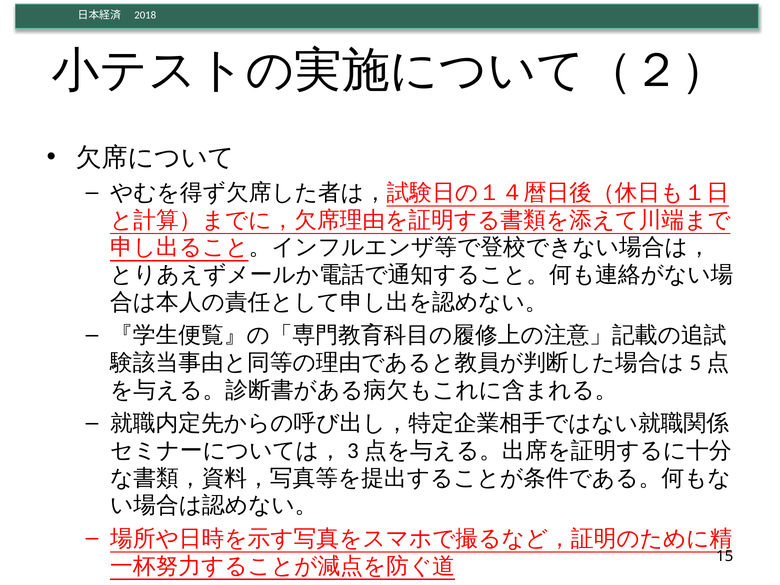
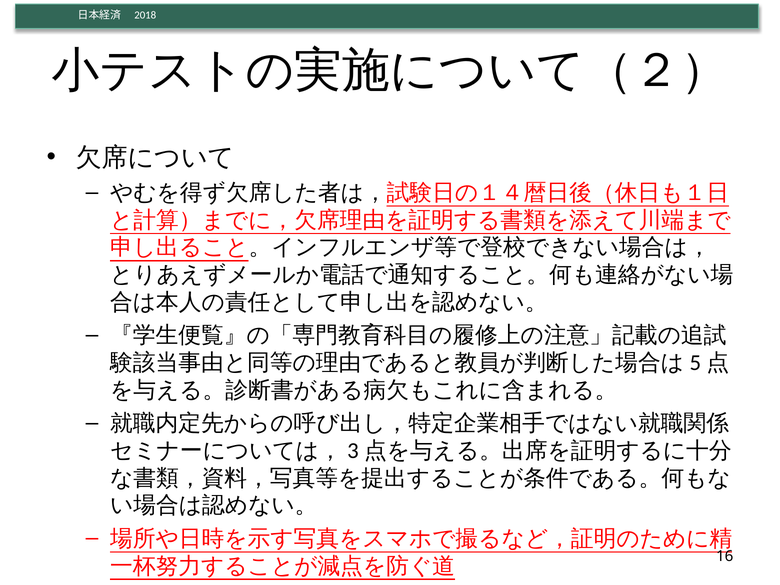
15: 15 -> 16
